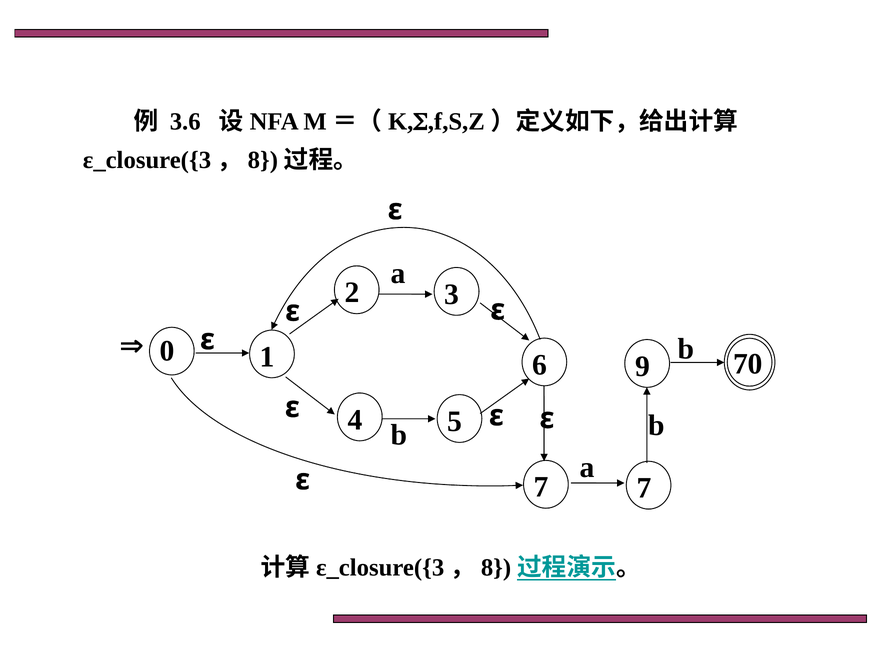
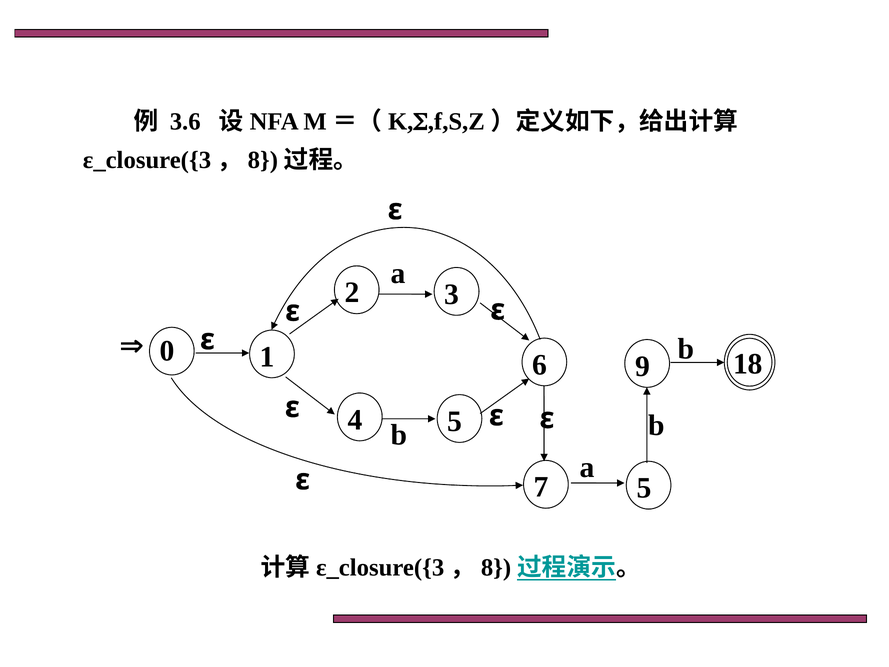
70: 70 -> 18
7 7: 7 -> 5
